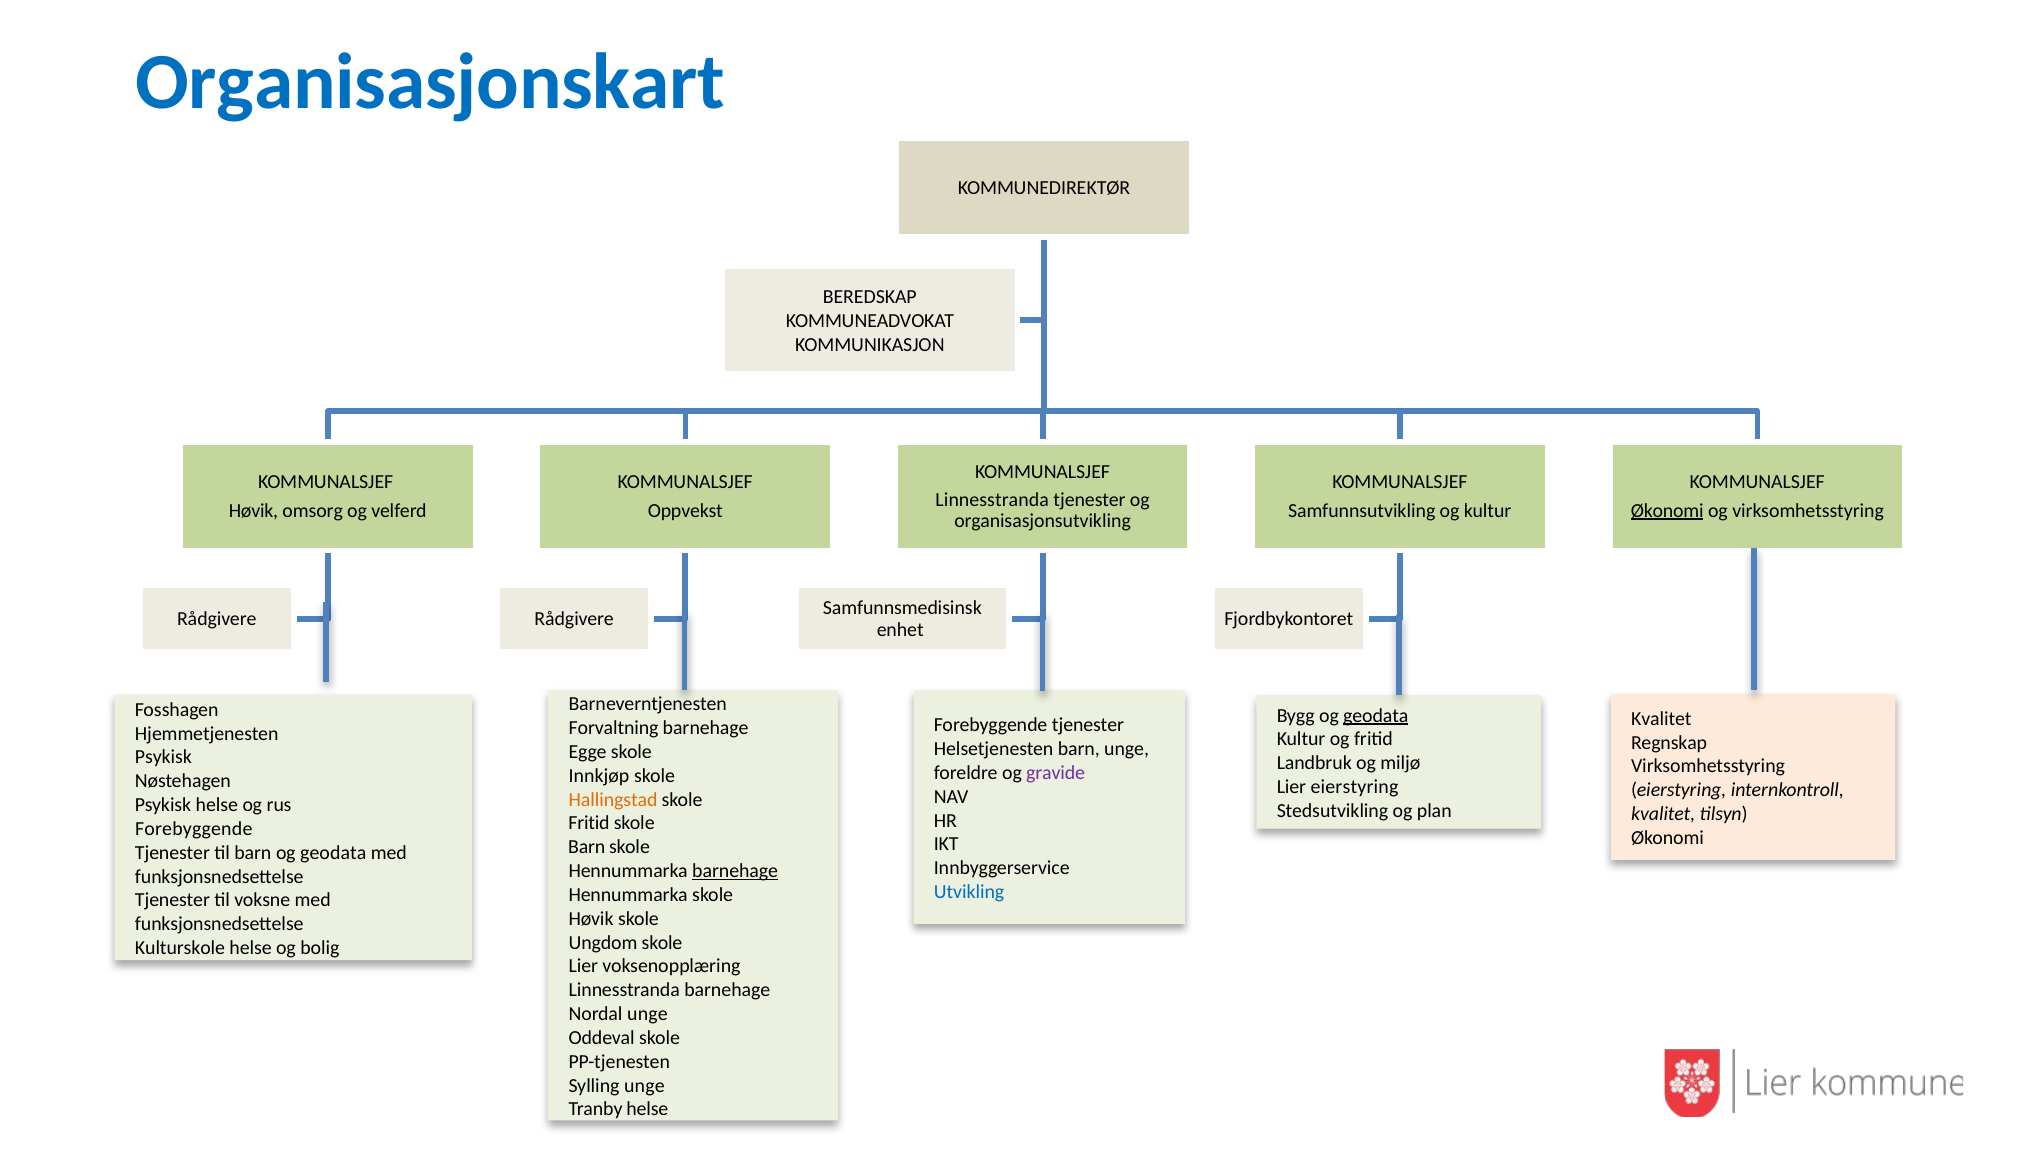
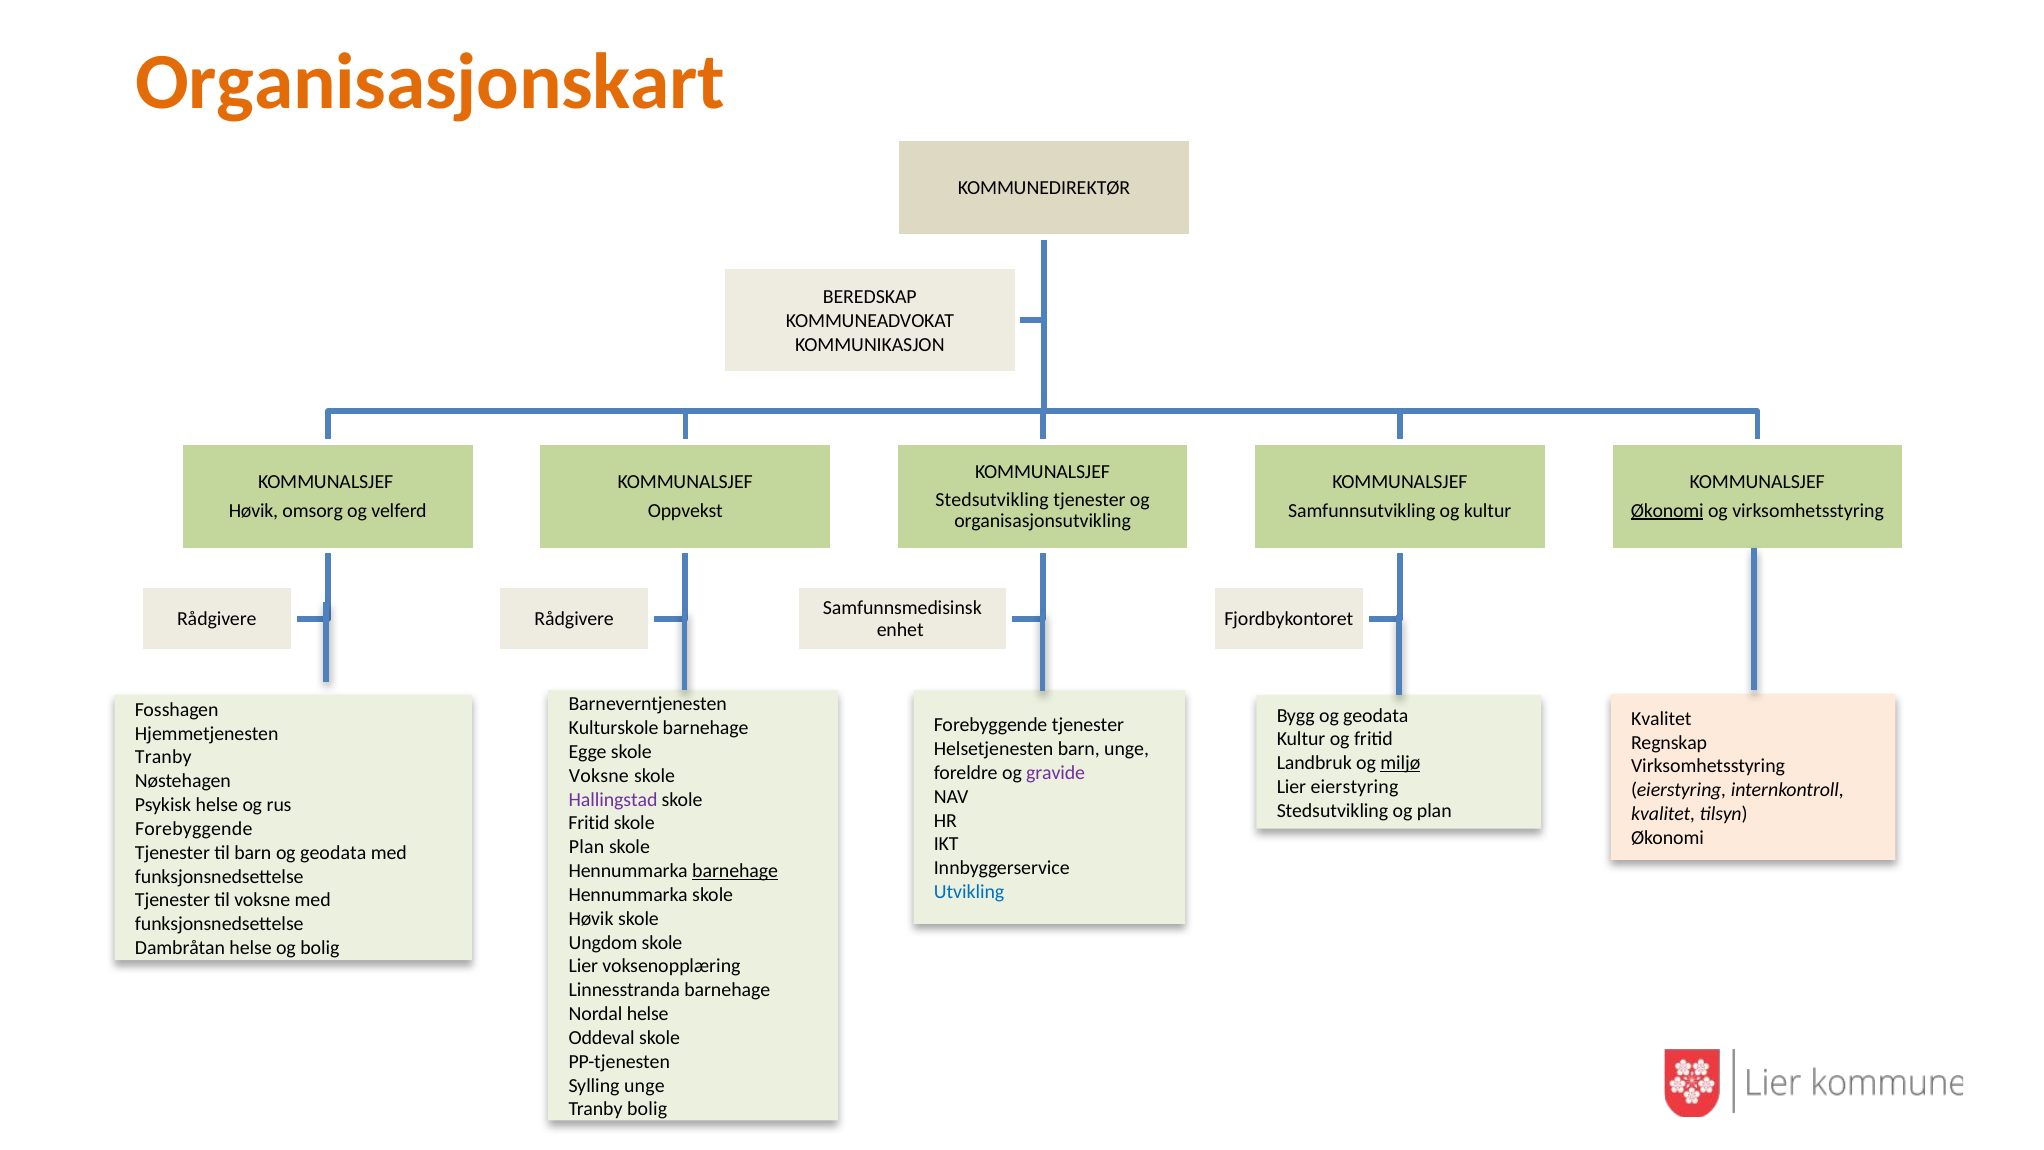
Organisasjonskart colour: blue -> orange
Linnesstranda at (992, 500): Linnesstranda -> Stedsutvikling
geodata at (1376, 715) underline: present -> none
Forvaltning: Forvaltning -> Kulturskole
Psykisk at (163, 757): Psykisk -> Tranby
miljø underline: none -> present
Innkjøp at (599, 776): Innkjøp -> Voksne
Hallingstad colour: orange -> purple
Barn at (587, 847): Barn -> Plan
Kulturskole: Kulturskole -> Dambråtan
Nordal unge: unge -> helse
Tranby helse: helse -> bolig
